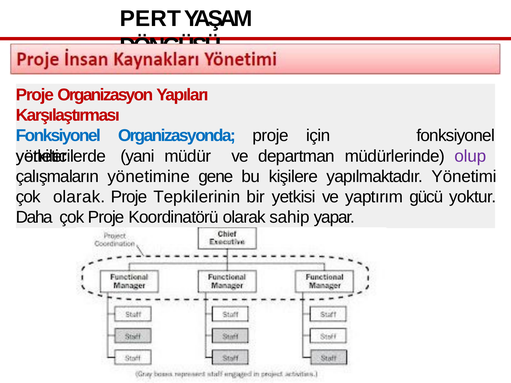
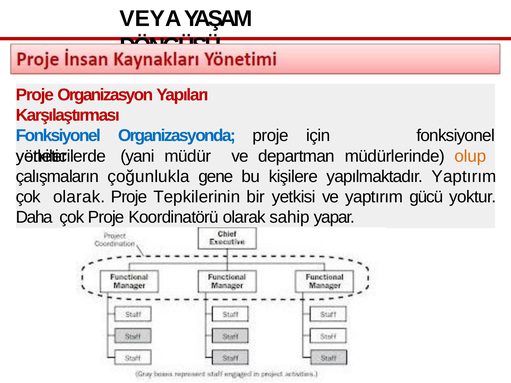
PERT: PERT -> VEYA
olup colour: purple -> orange
yönetimine: yönetimine -> çoğunlukla
yapılmaktadır Yönetimi: Yönetimi -> Yaptırım
